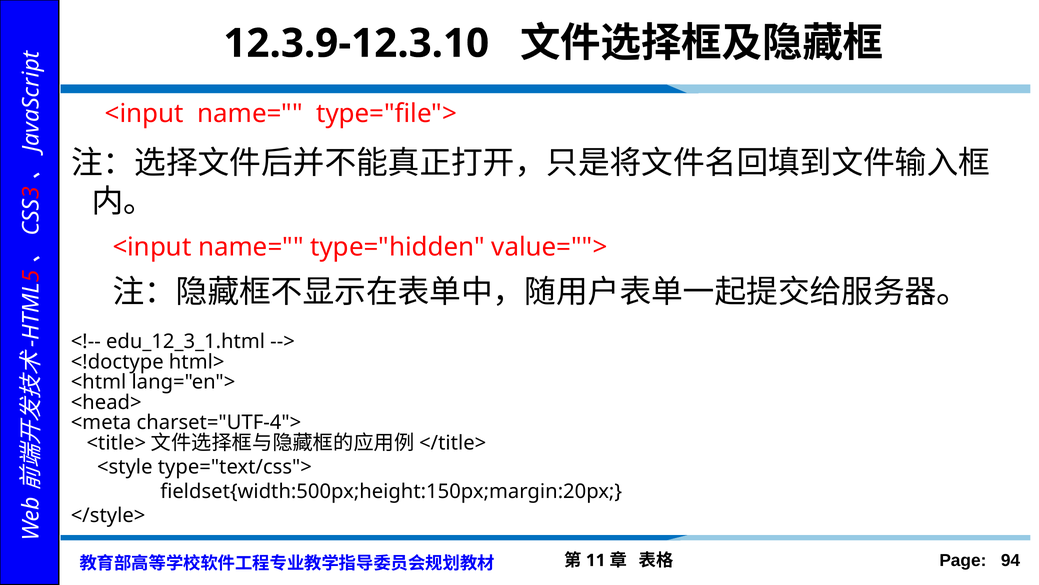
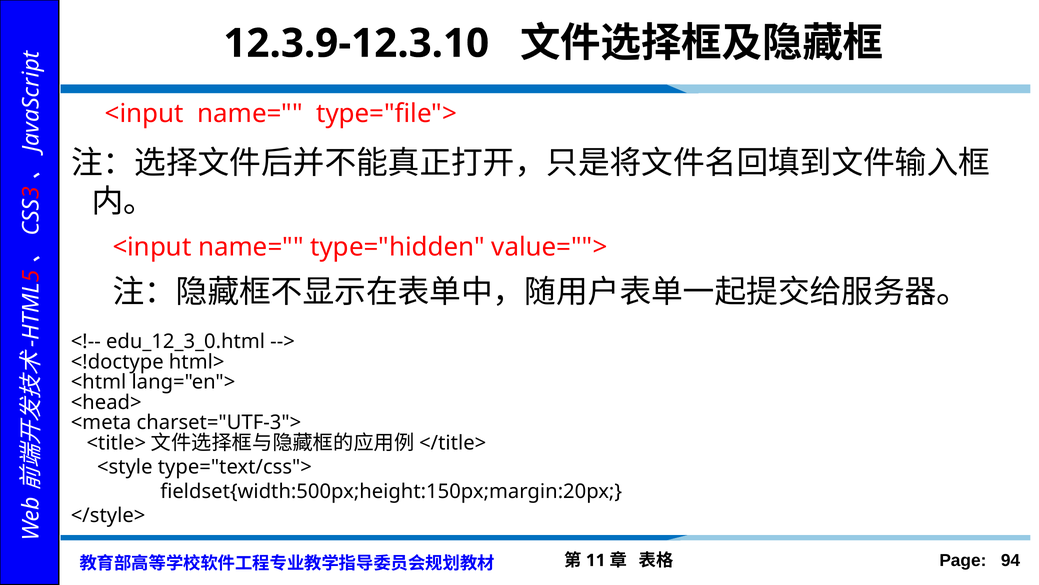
edu_12_3_1.html: edu_12_3_1.html -> edu_12_3_0.html
charset="UTF-4">: charset="UTF-4"> -> charset="UTF-3">
